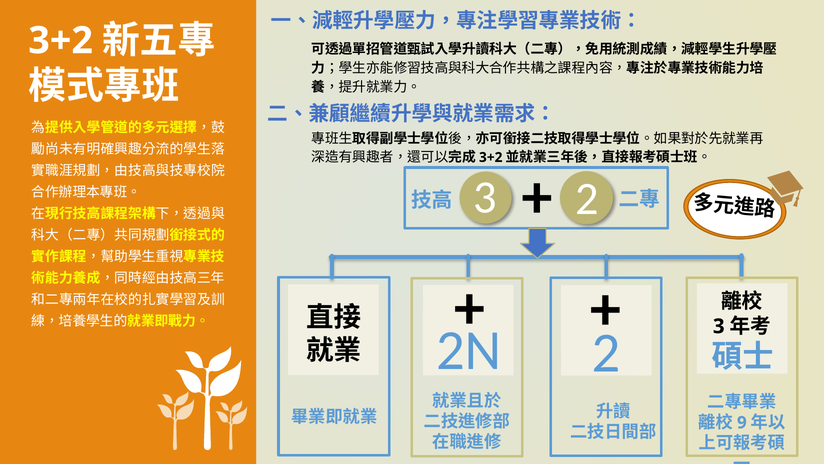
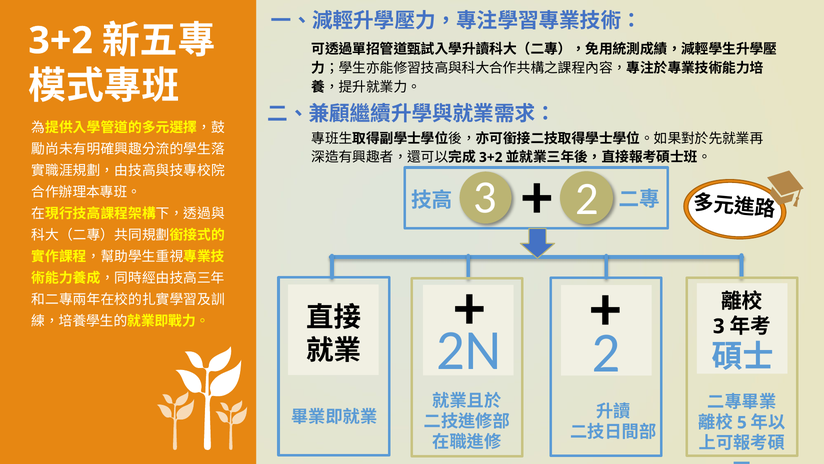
9: 9 -> 5
